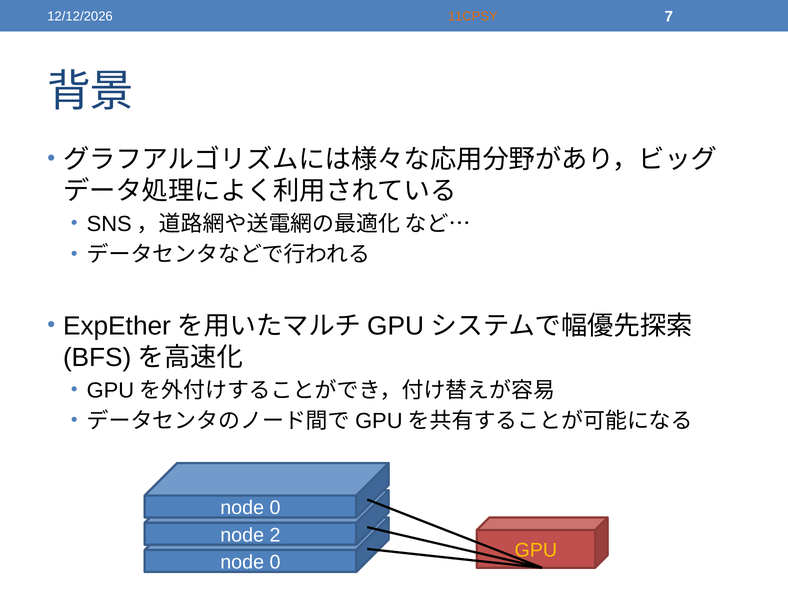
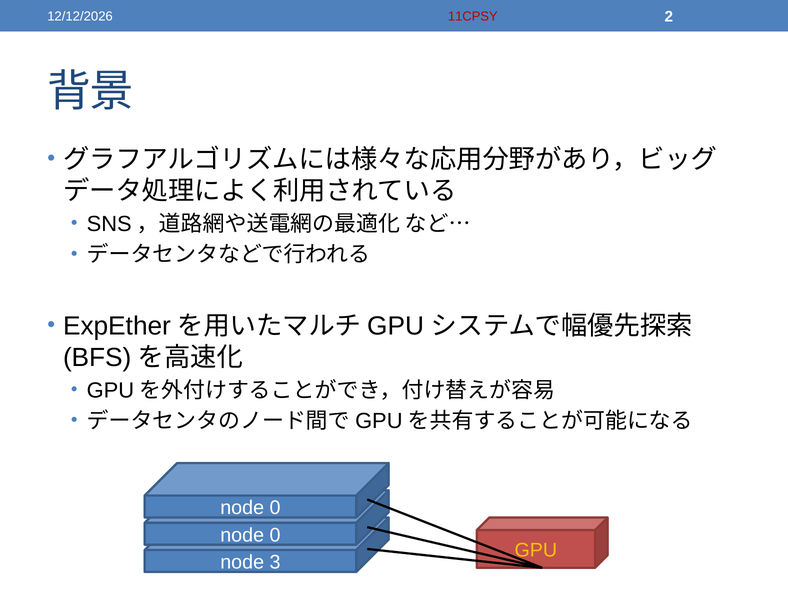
11CPSY colour: orange -> red
7: 7 -> 2
2 at (275, 535): 2 -> 0
0 at (275, 562): 0 -> 3
